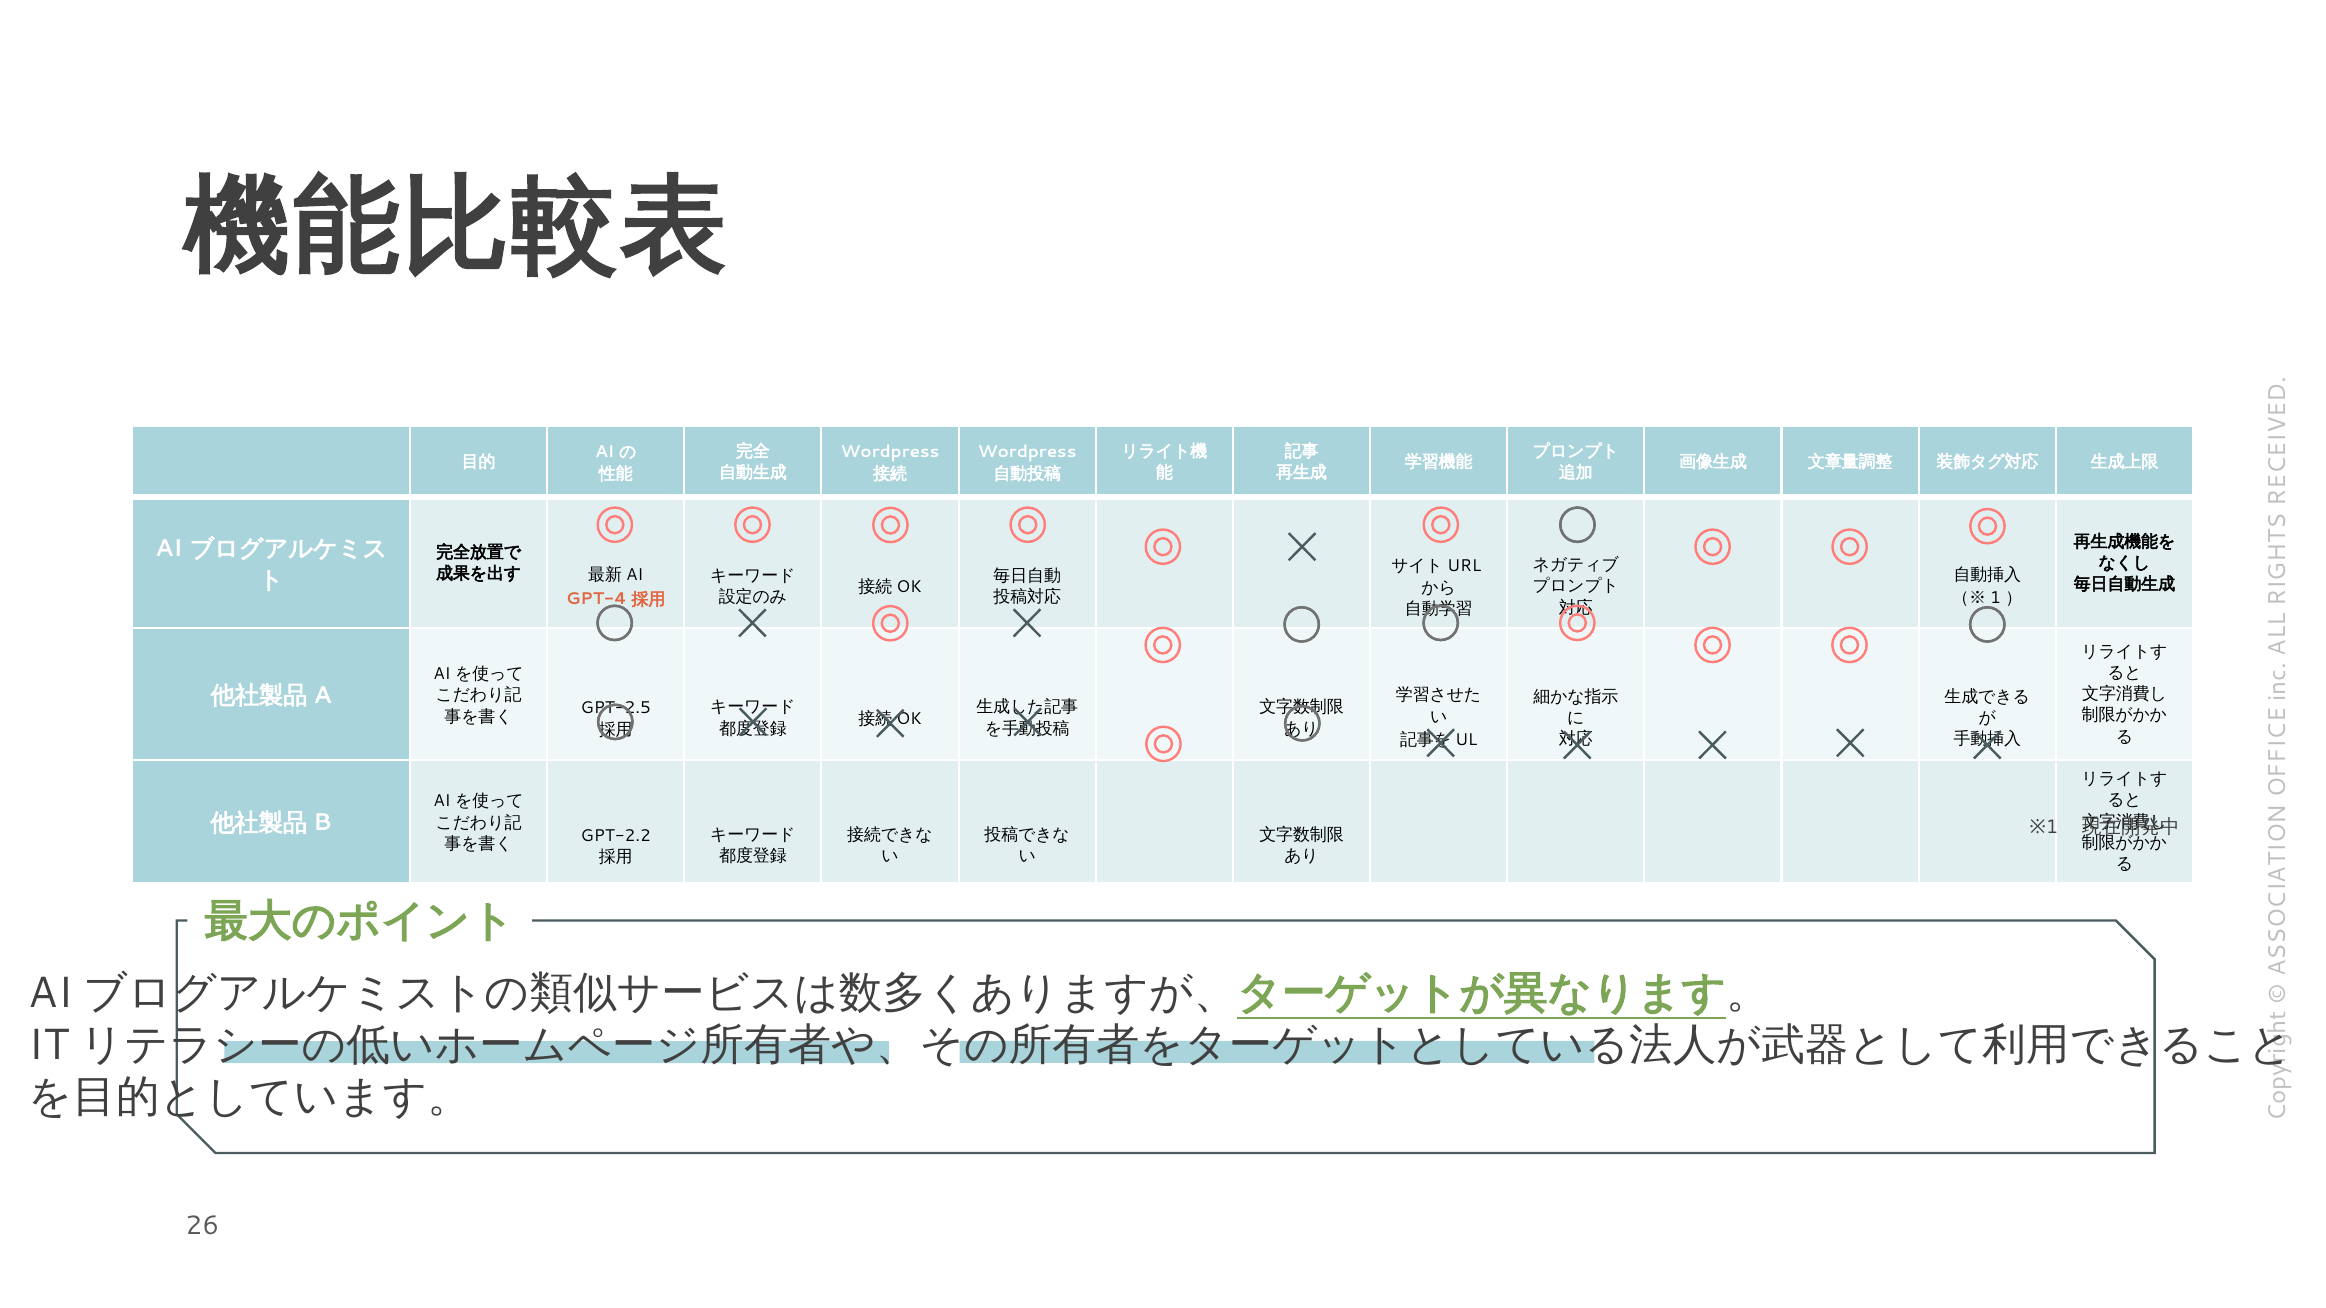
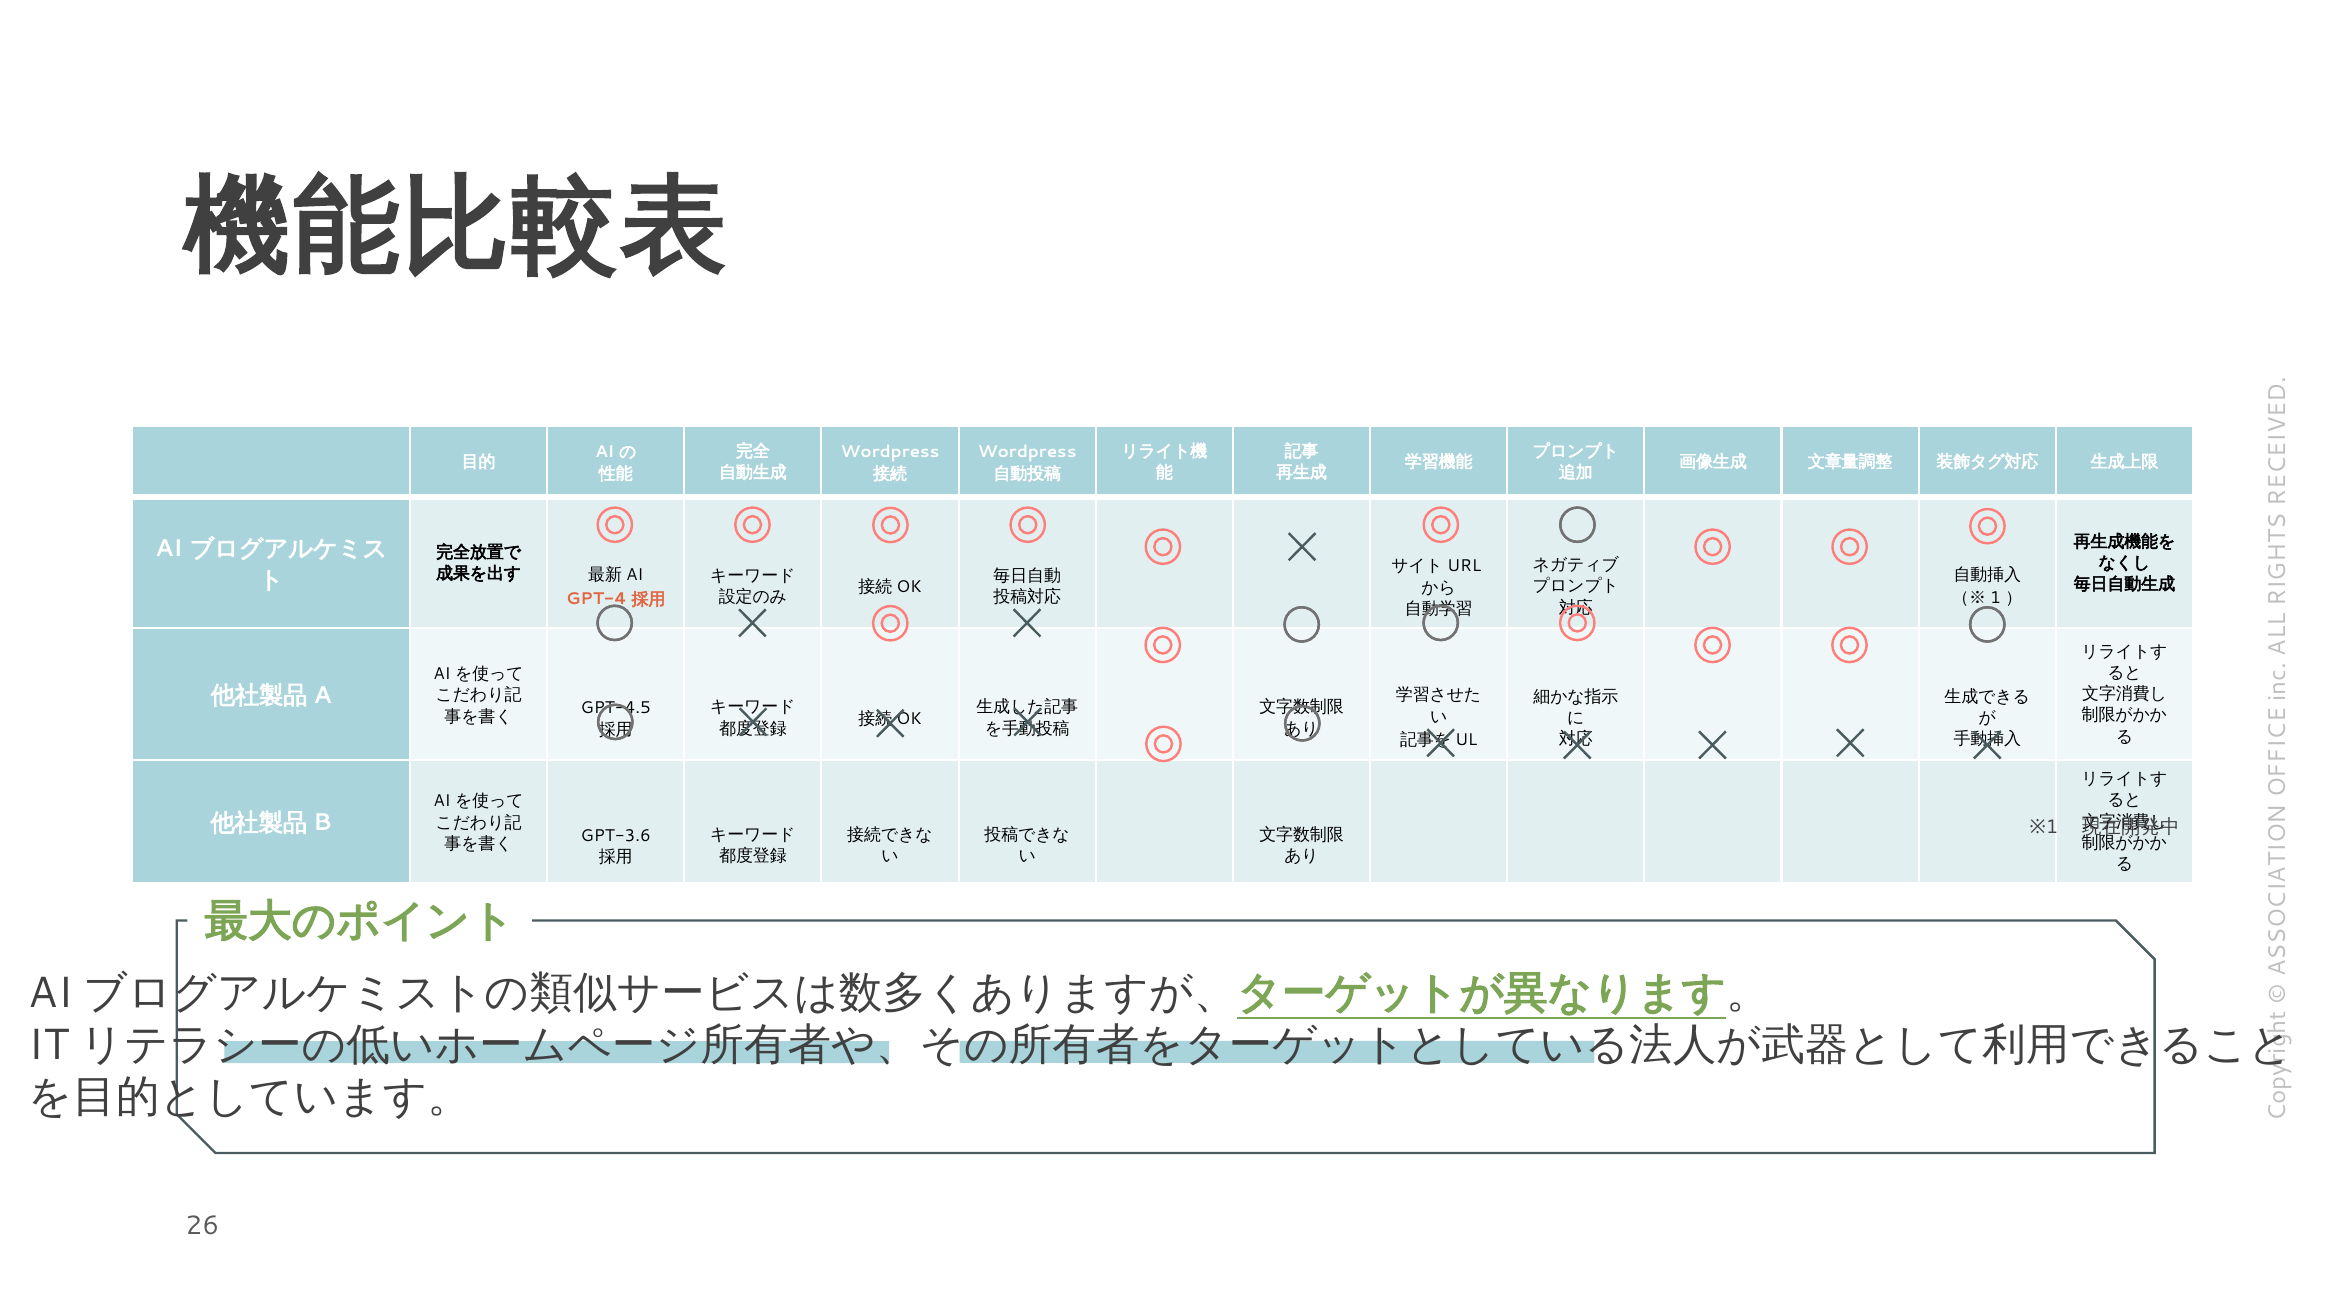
GPT-2.5: GPT-2.5 -> GPT-4.5
GPT-2.2: GPT-2.2 -> GPT-3.6
